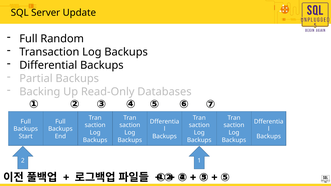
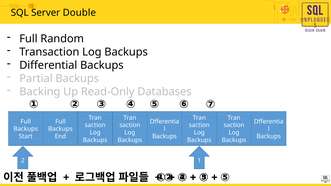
Update: Update -> Double
